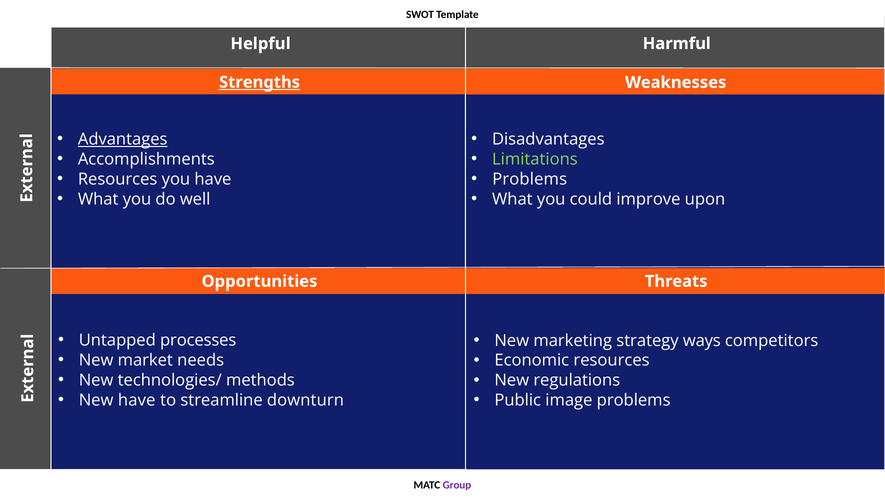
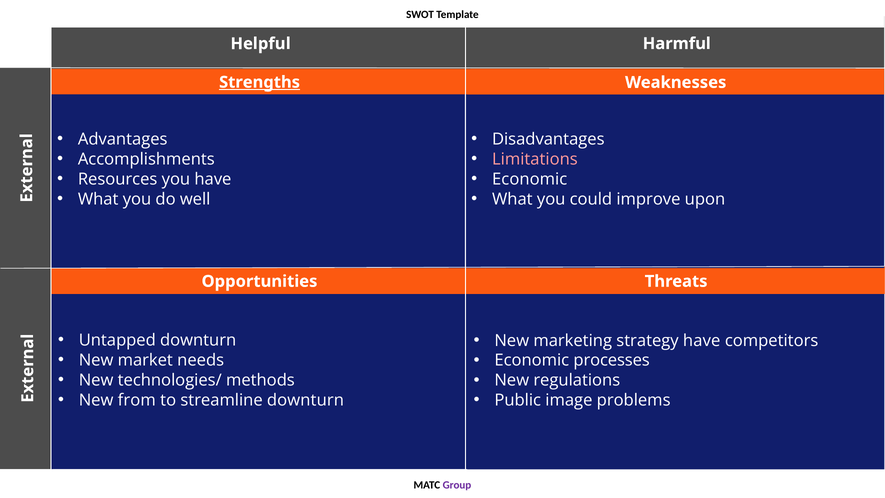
Advantages underline: present -> none
Limitations colour: light green -> pink
Problems at (530, 179): Problems -> Economic
Untapped processes: processes -> downturn
strategy ways: ways -> have
Economic resources: resources -> processes
New have: have -> from
